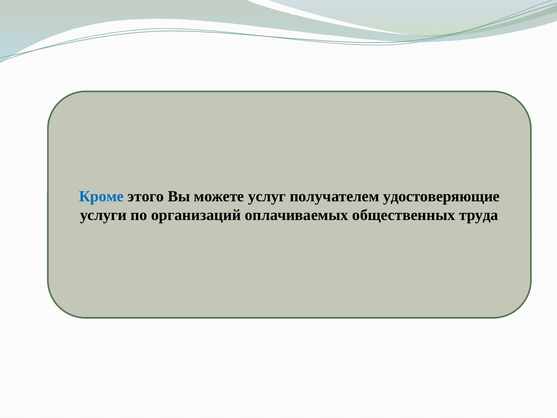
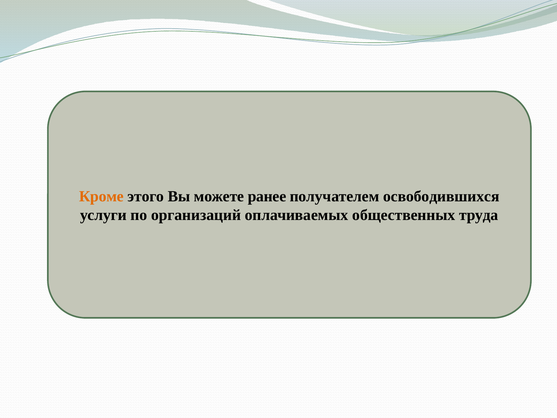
Кроме colour: blue -> orange
услуг: услуг -> ранее
удостоверяющие: удостоверяющие -> освободившихся
